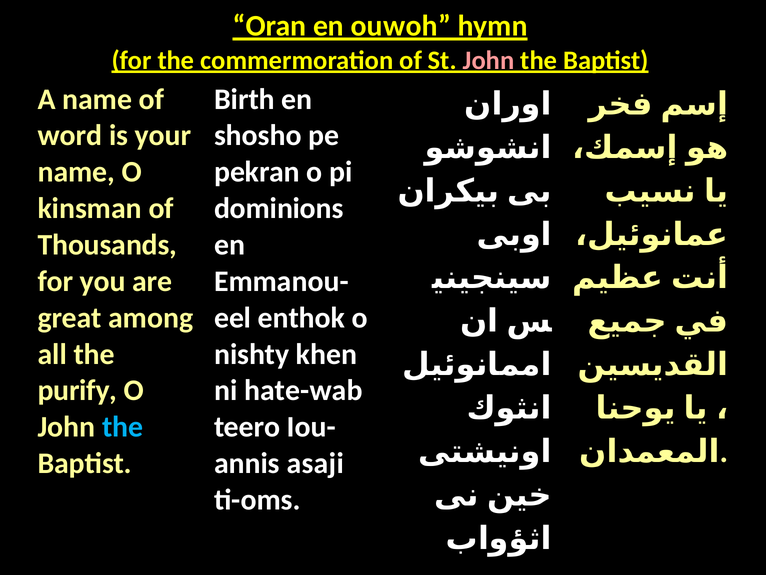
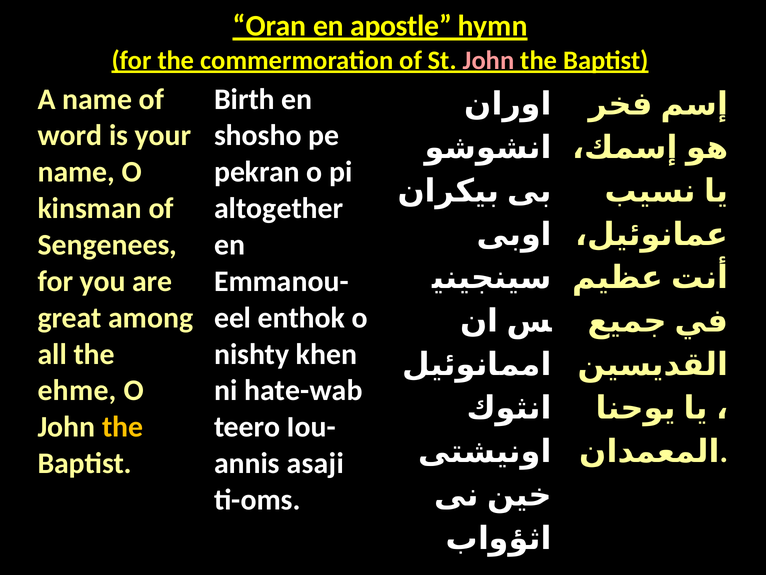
ouwoh: ouwoh -> apostle
dominions: dominions -> altogether
Thousands: Thousands -> Sengenees
purify: purify -> ehme
the at (123, 427) colour: light blue -> yellow
